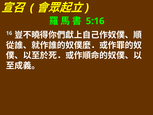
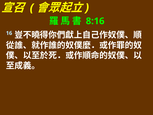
5:16: 5:16 -> 8:16
